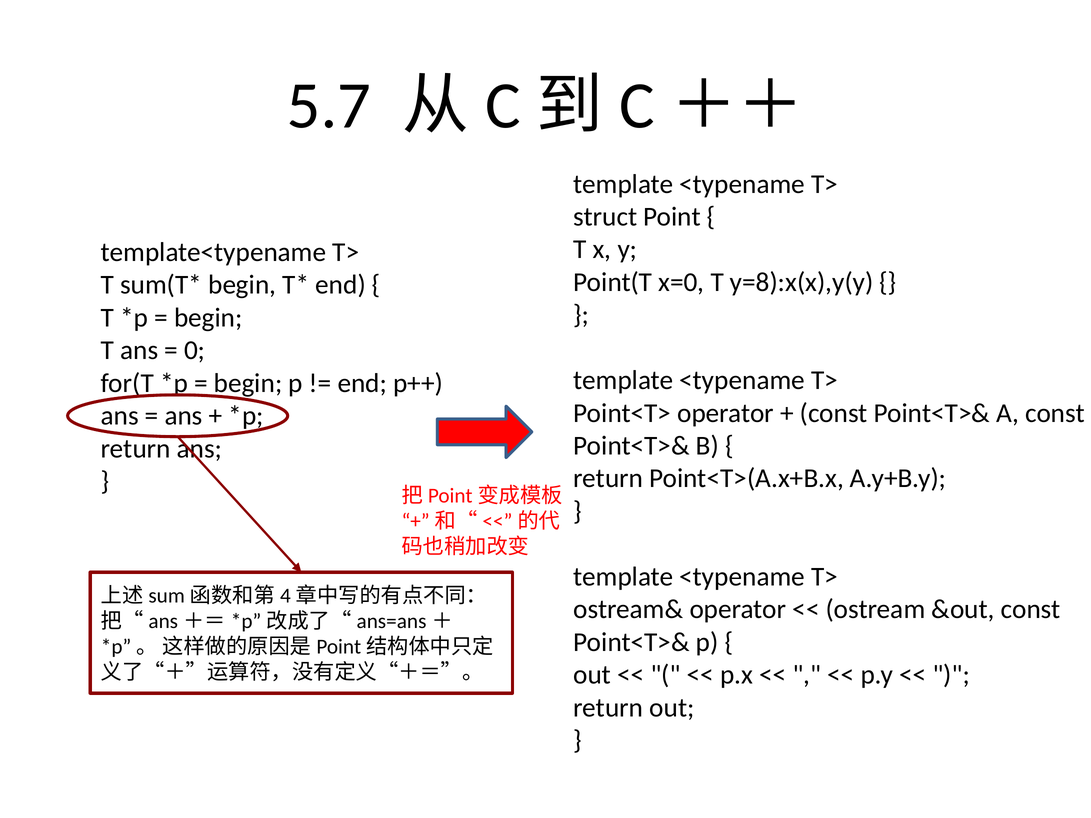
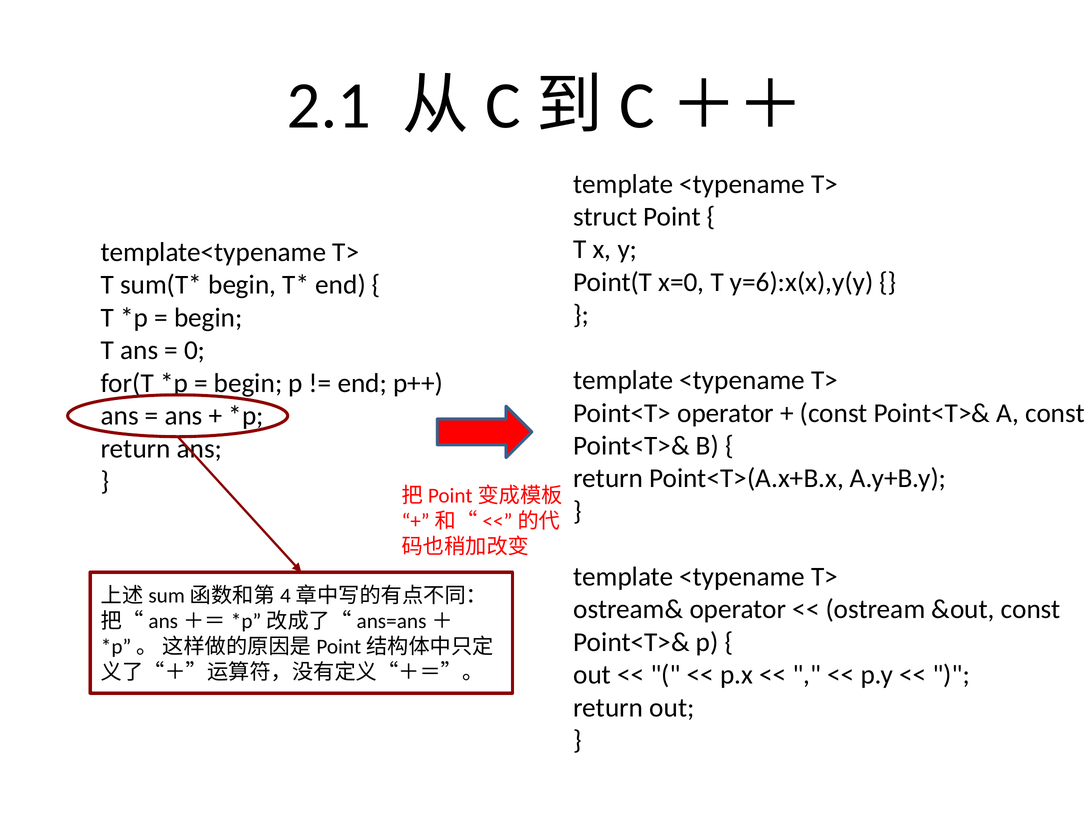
5.7: 5.7 -> 2.1
y=8):x(x),y(y: y=8):x(x),y(y -> y=6):x(x),y(y
